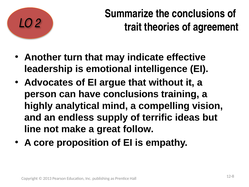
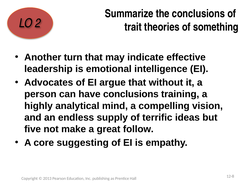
agreement: agreement -> something
line: line -> five
proposition: proposition -> suggesting
